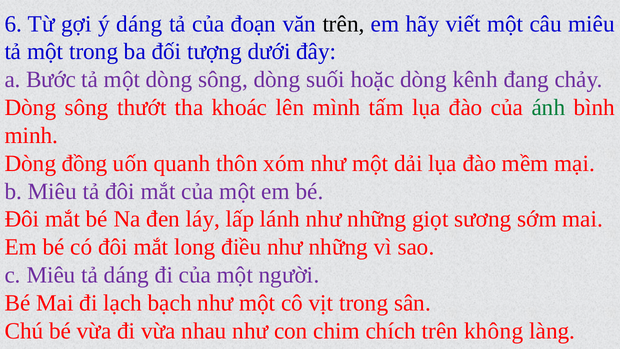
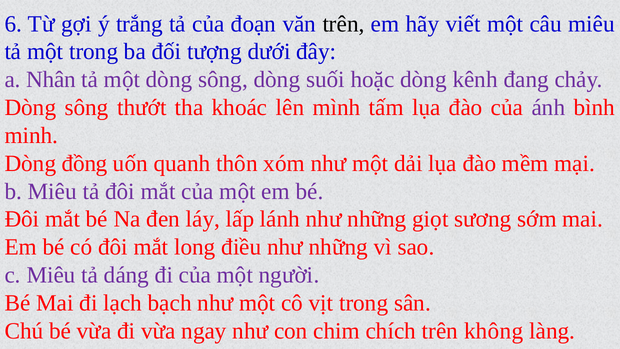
ý dáng: dáng -> trắng
Bước: Bước -> Nhân
ánh colour: green -> purple
nhau: nhau -> ngay
